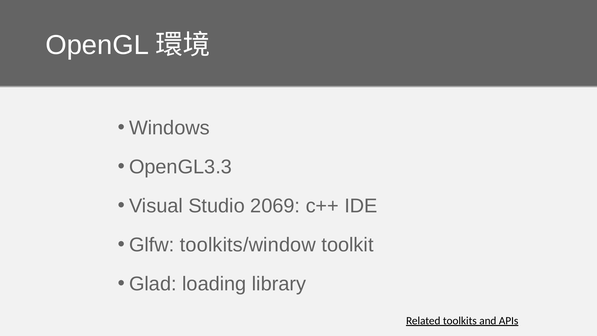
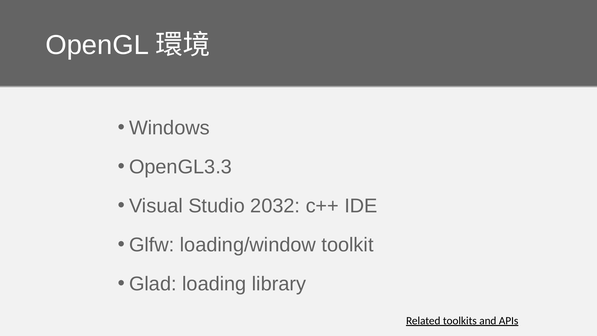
2069: 2069 -> 2032
toolkits/window: toolkits/window -> loading/window
